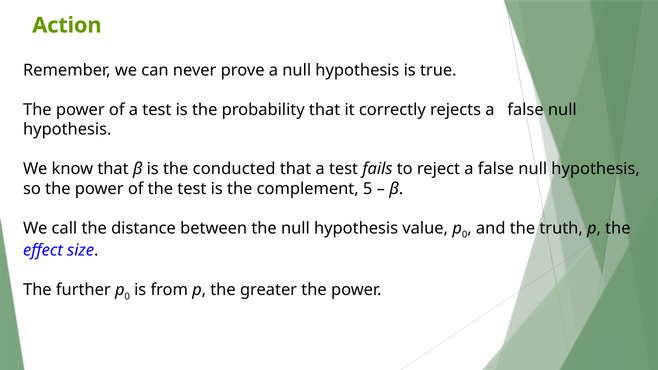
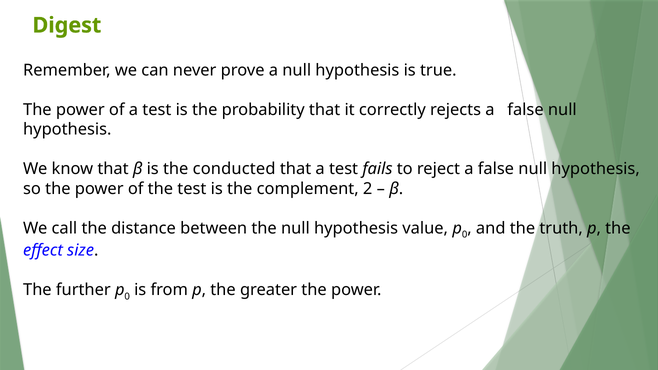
Action: Action -> Digest
5: 5 -> 2
